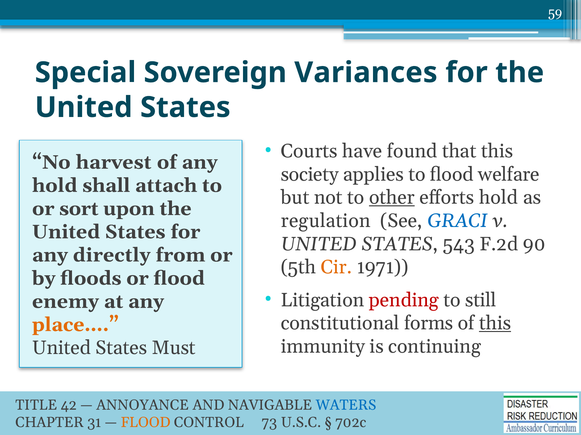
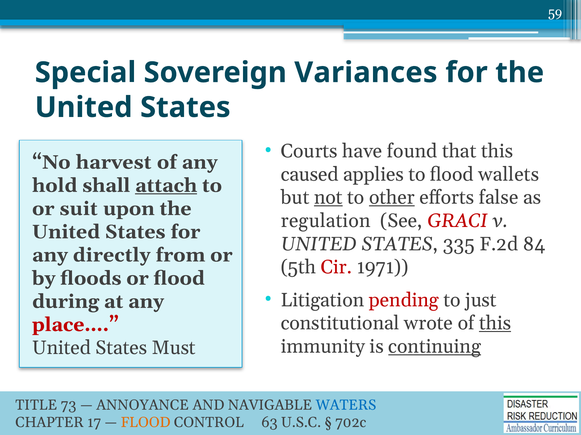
society: society -> caused
welfare: welfare -> wallets
attach underline: none -> present
not underline: none -> present
efforts hold: hold -> false
sort: sort -> suit
GRACI colour: blue -> red
543: 543 -> 335
90: 90 -> 84
Cir colour: orange -> red
still: still -> just
enemy: enemy -> during
place… colour: orange -> red
forms: forms -> wrote
continuing underline: none -> present
42: 42 -> 73
31: 31 -> 17
73: 73 -> 63
